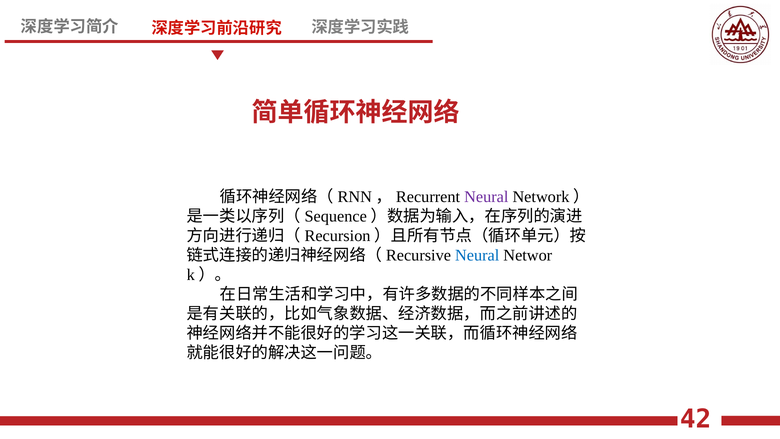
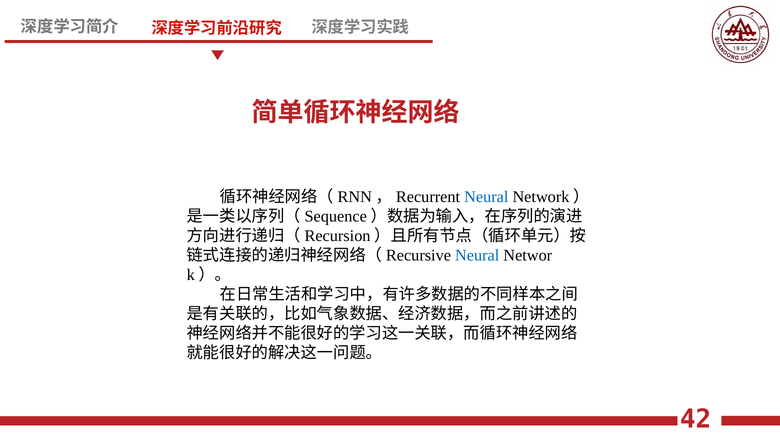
Neural at (486, 197) colour: purple -> blue
